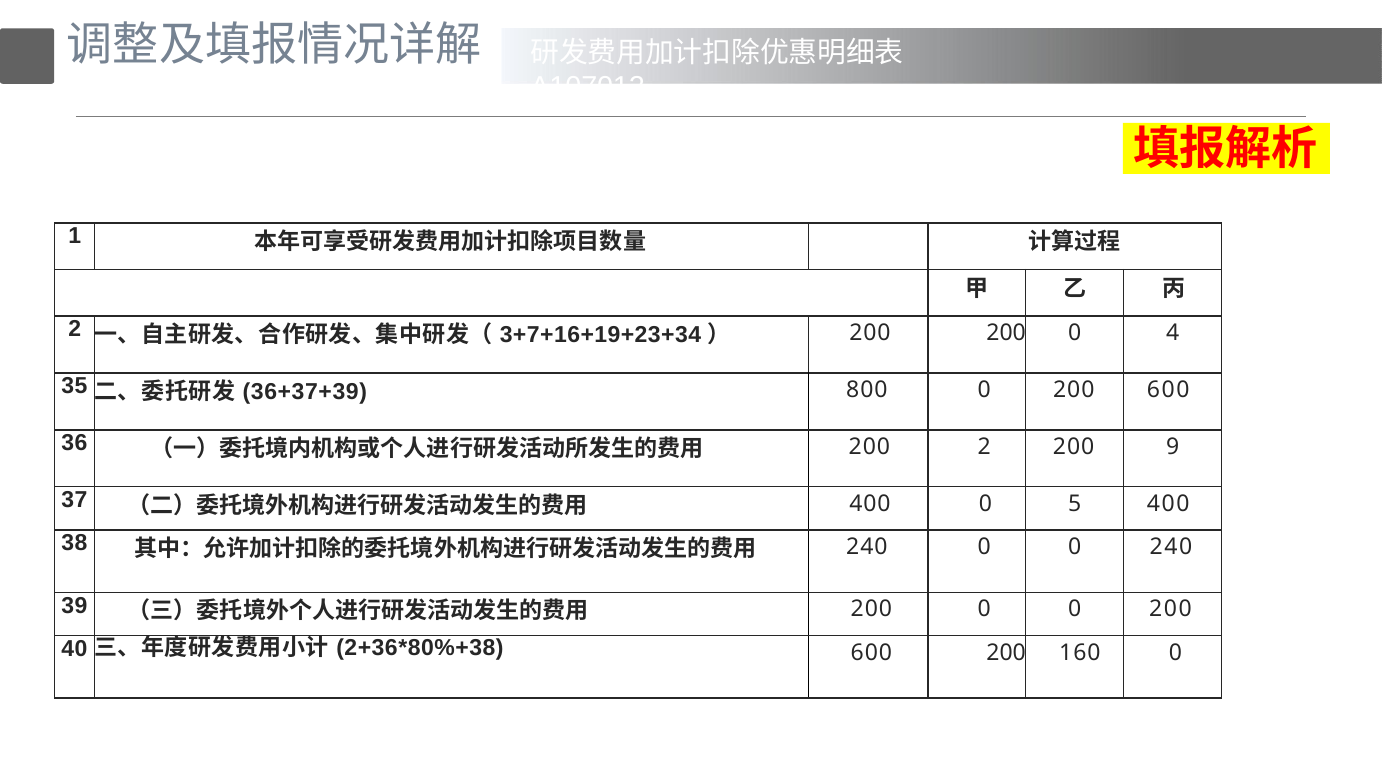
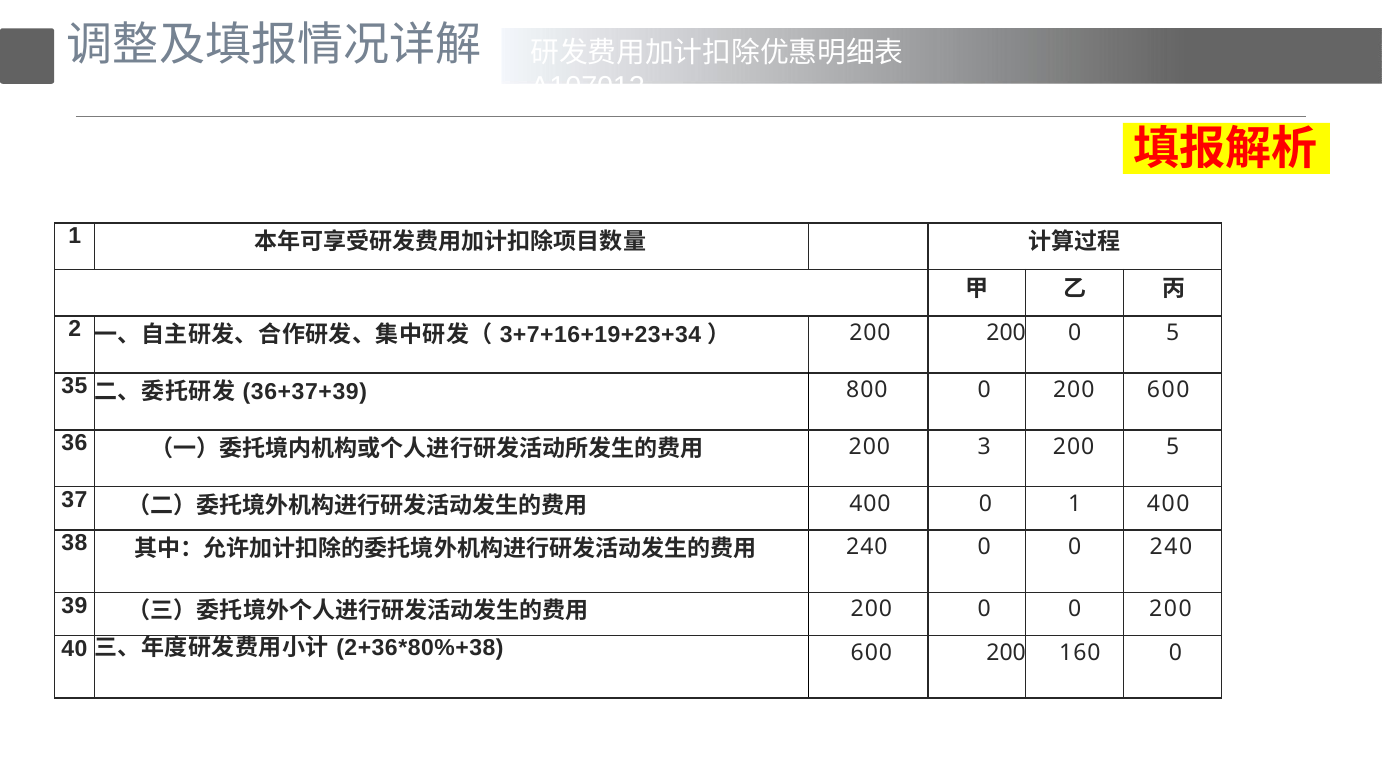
0 4: 4 -> 5
200 2: 2 -> 3
200 9: 9 -> 5
0 5: 5 -> 1
